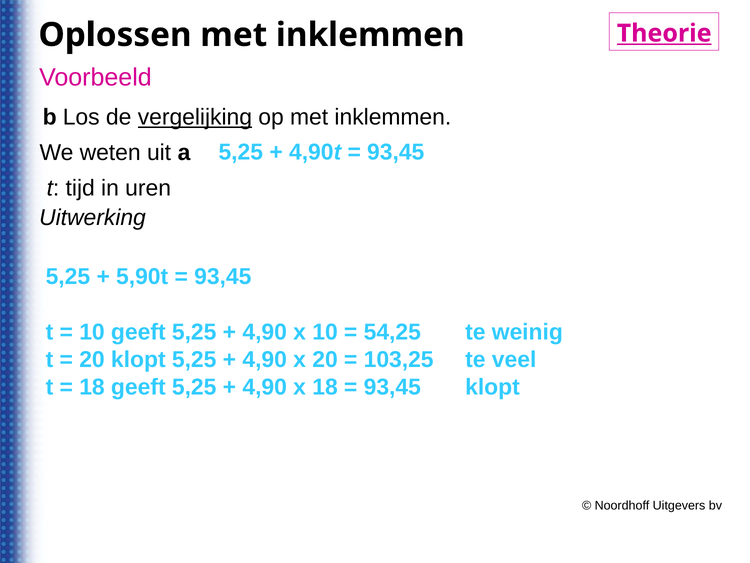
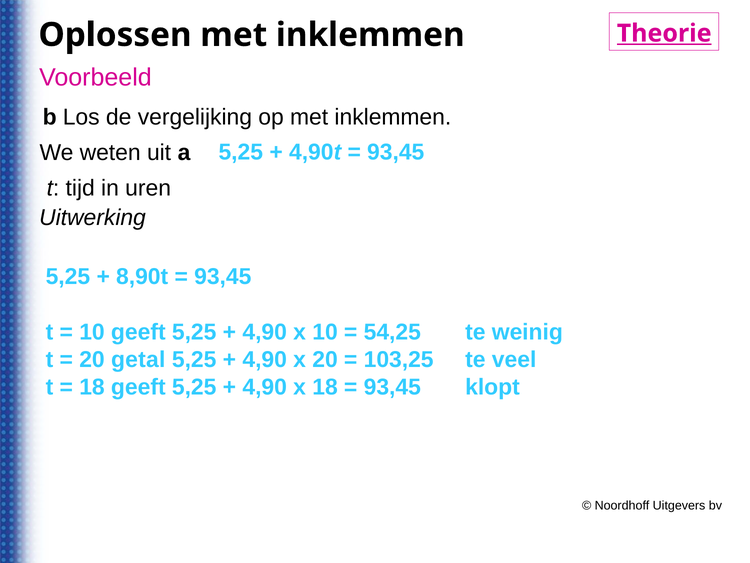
vergelijking underline: present -> none
5,90t: 5,90t -> 8,90t
20 klopt: klopt -> getal
